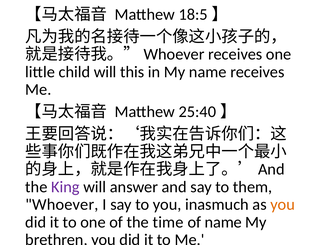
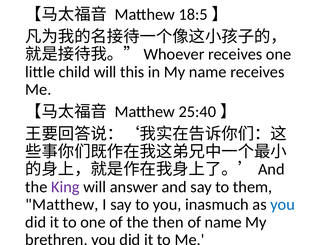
Whoever at (62, 205): Whoever -> Matthew
you at (283, 205) colour: orange -> blue
time: time -> then
